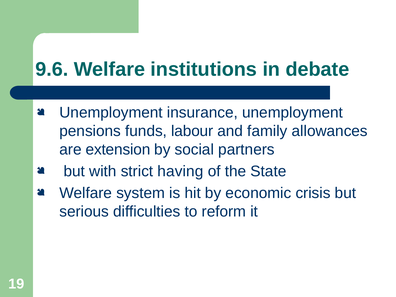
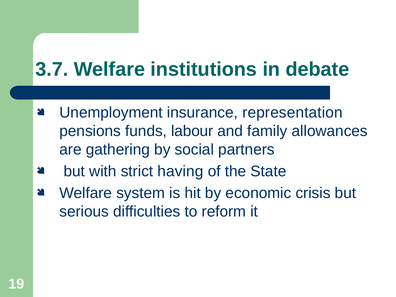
9.6: 9.6 -> 3.7
insurance unemployment: unemployment -> representation
extension: extension -> gathering
